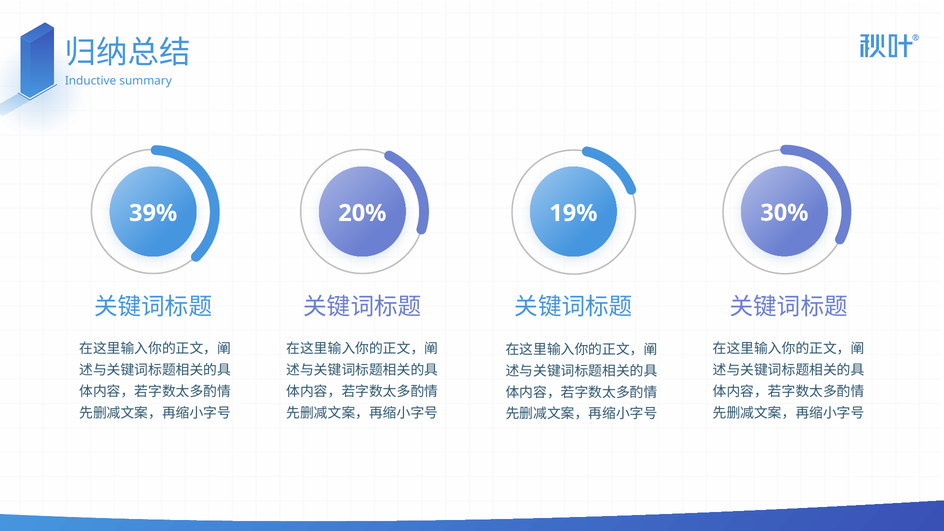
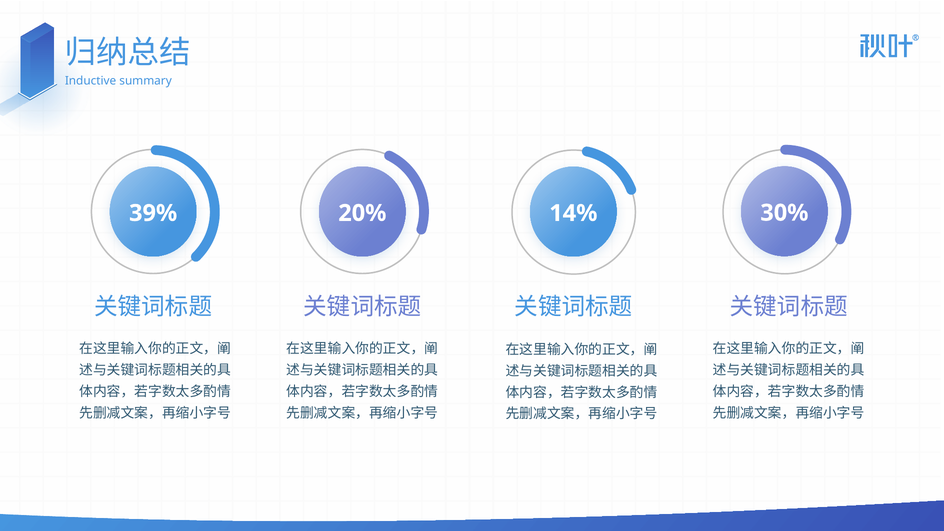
19%: 19% -> 14%
